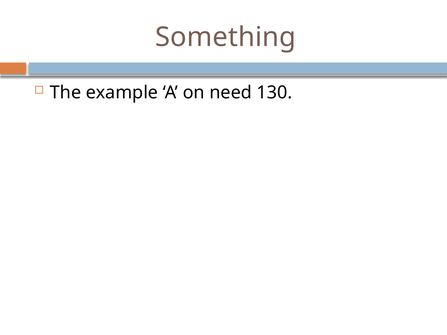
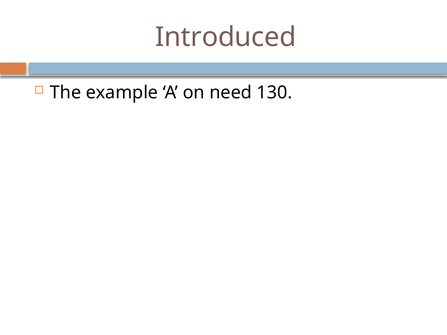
Something: Something -> Introduced
